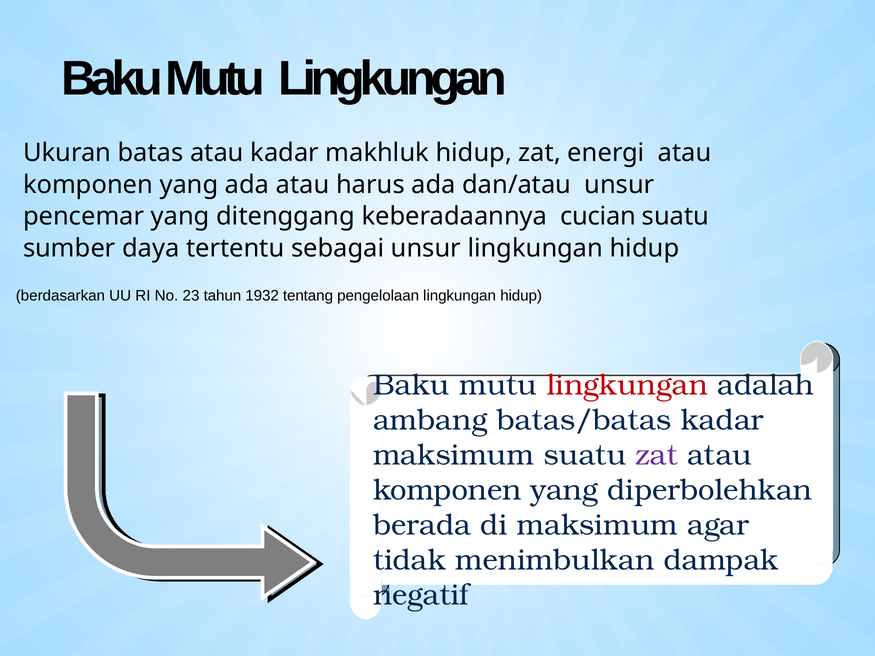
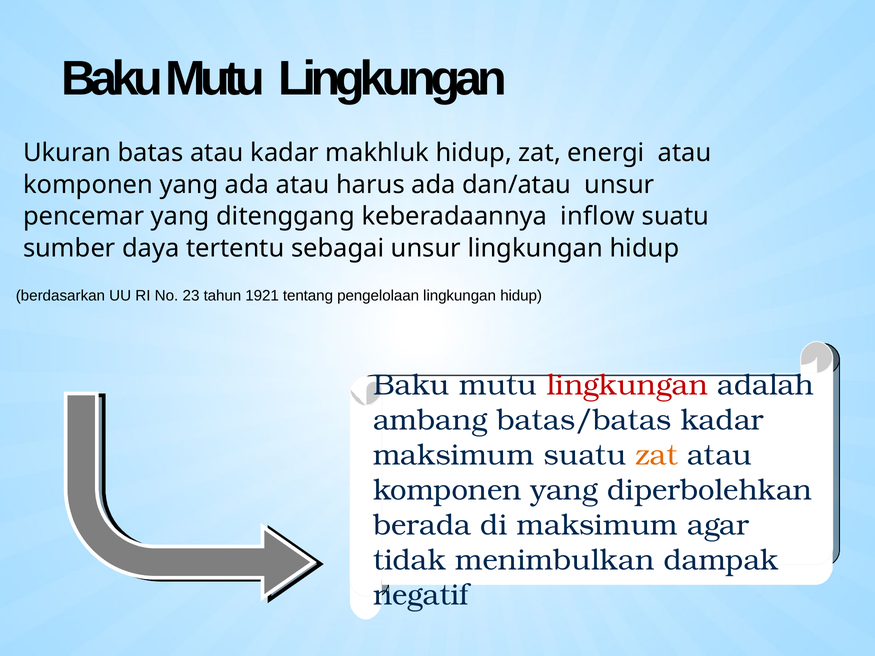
cucian: cucian -> inflow
1932: 1932 -> 1921
zat at (657, 455) colour: purple -> orange
